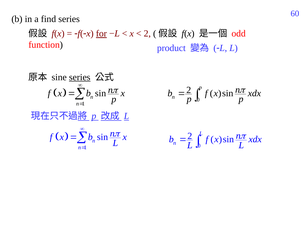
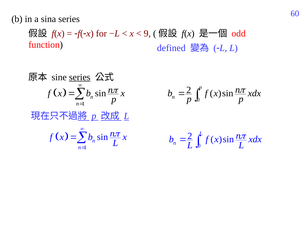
find: find -> sina
for underline: present -> none
2 at (147, 34): 2 -> 9
product: product -> defined
